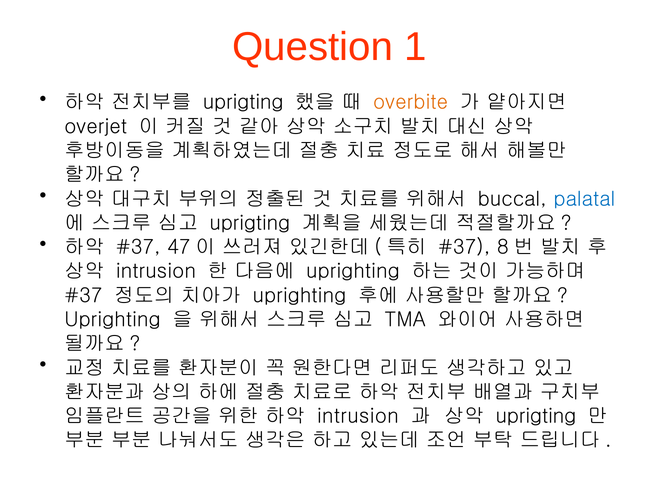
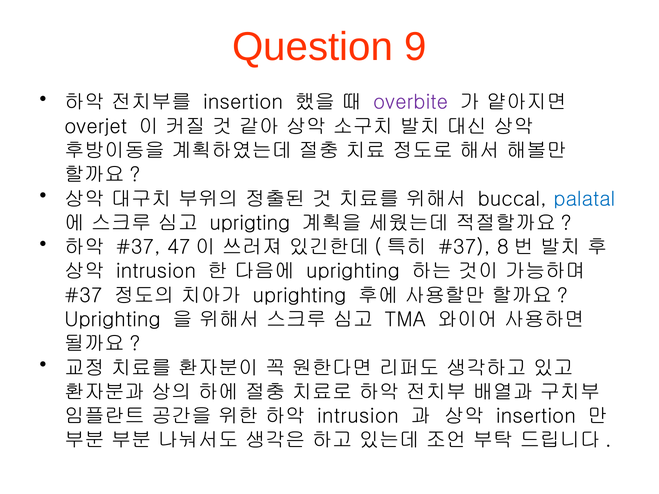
1: 1 -> 9
uprigting at (243, 102): uprigting -> insertion
overbite colour: orange -> purple
uprigting at (536, 416): uprigting -> insertion
